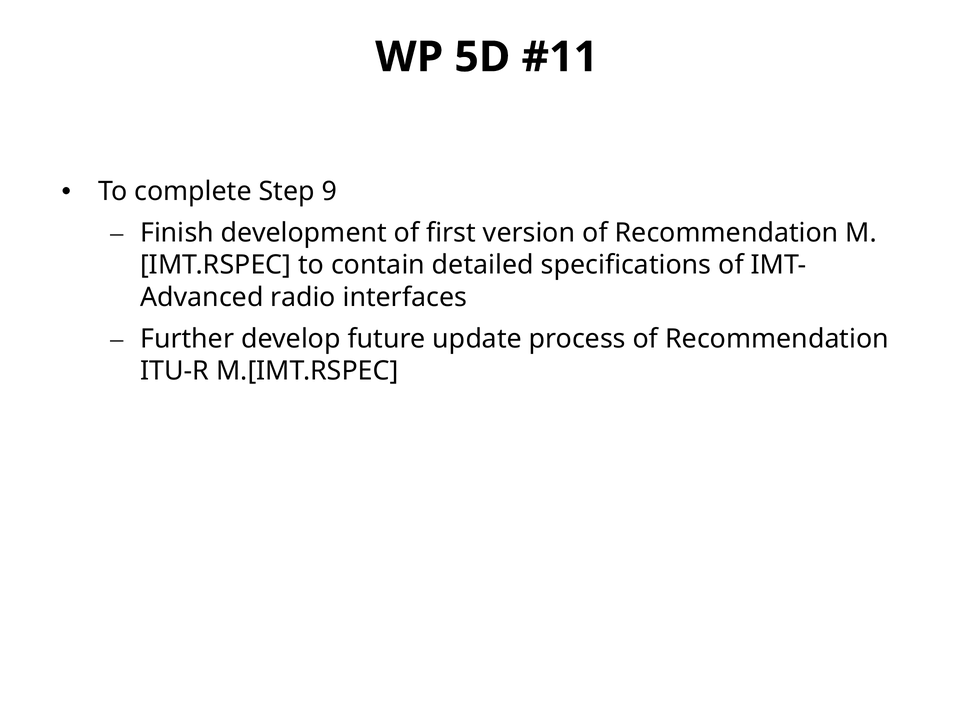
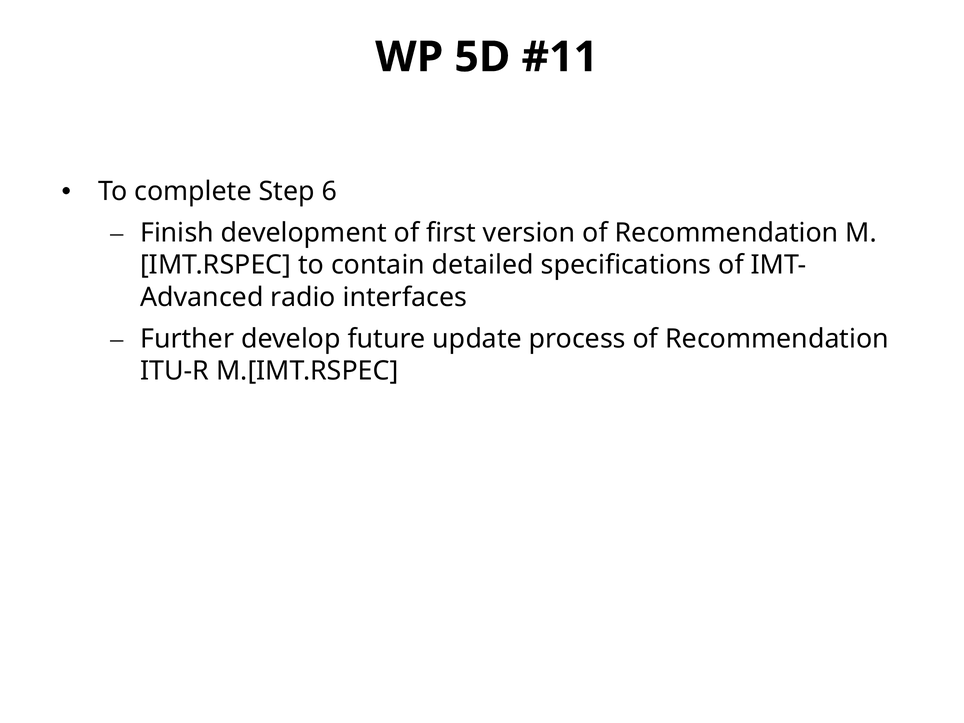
9: 9 -> 6
